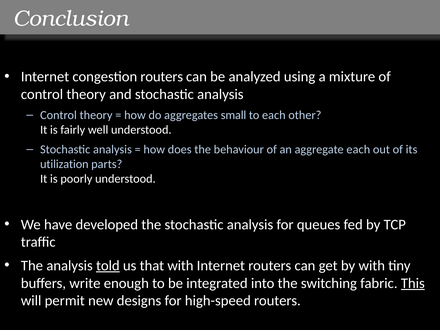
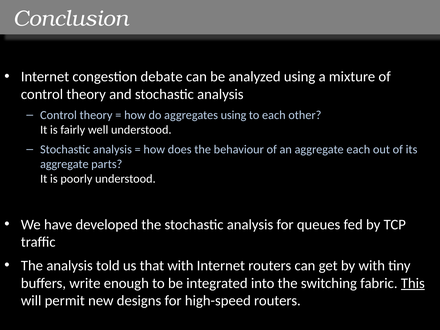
congestion routers: routers -> debate
aggregates small: small -> using
utilization at (64, 164): utilization -> aggregate
told underline: present -> none
